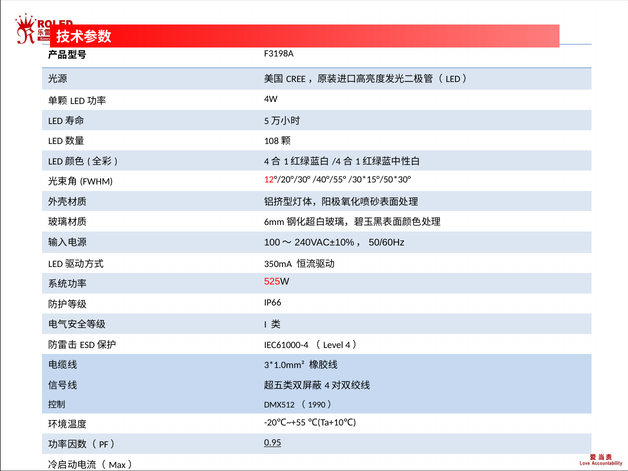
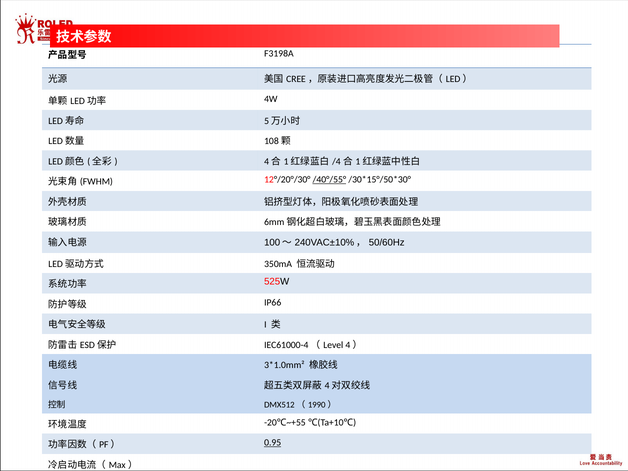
/40°/55° underline: none -> present
